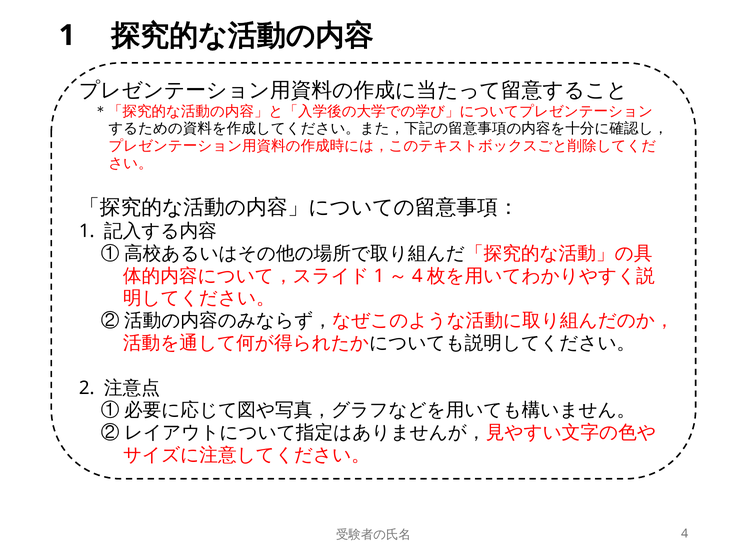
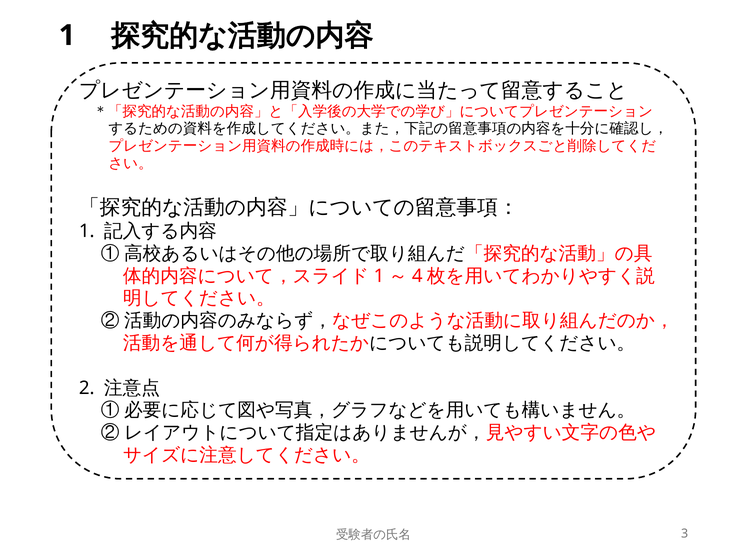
4: 4 -> 3
